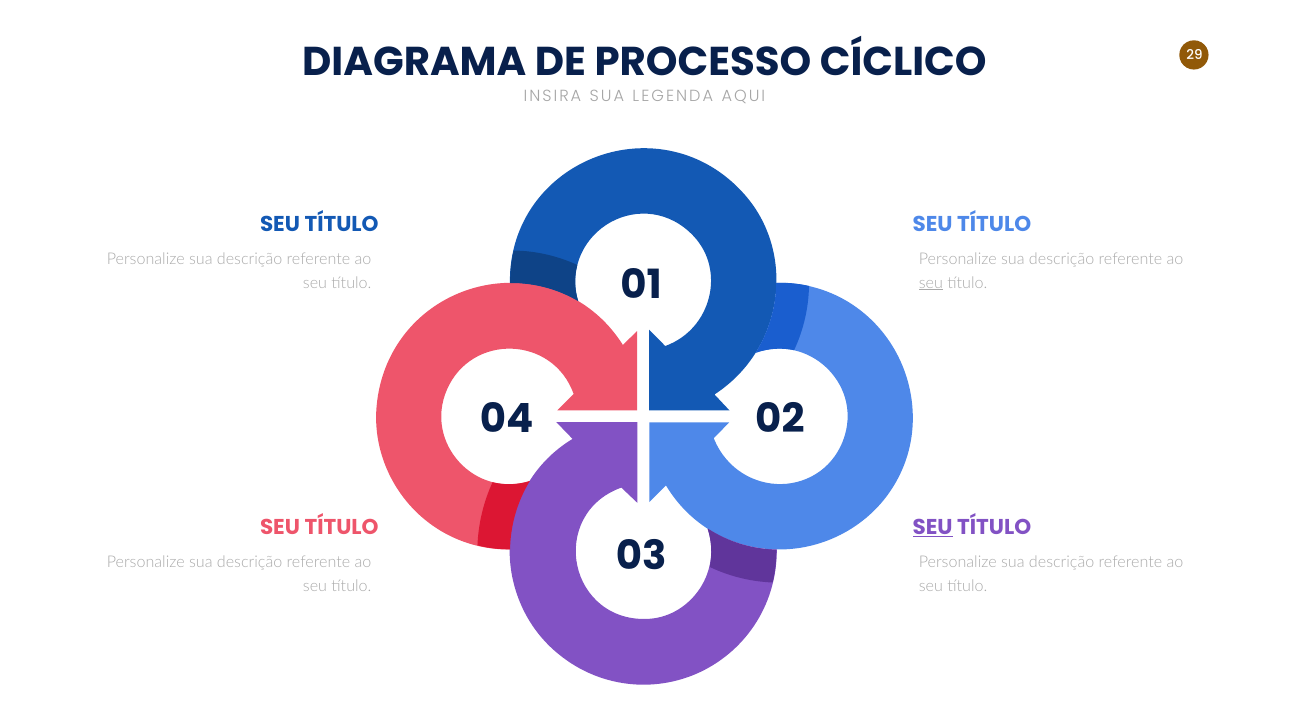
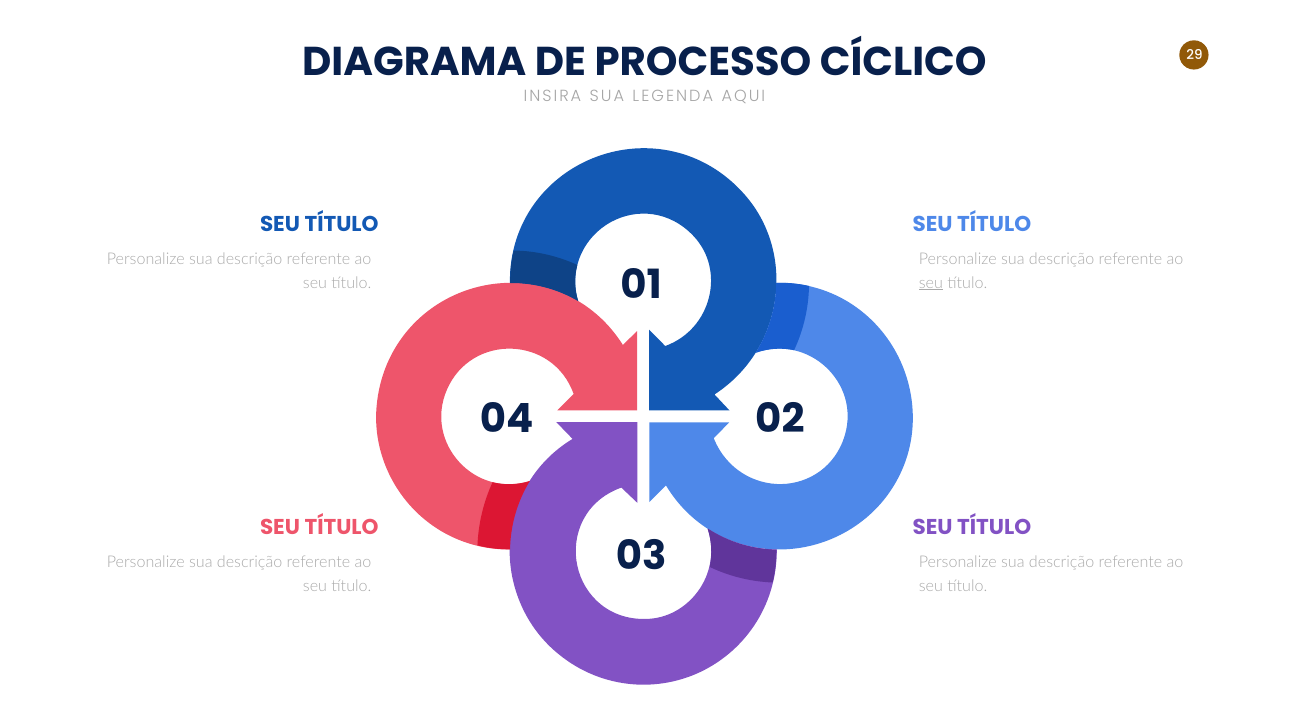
SEU at (933, 528) underline: present -> none
